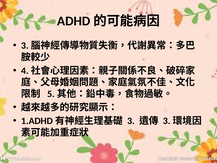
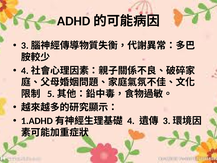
3: 3 -> 4
